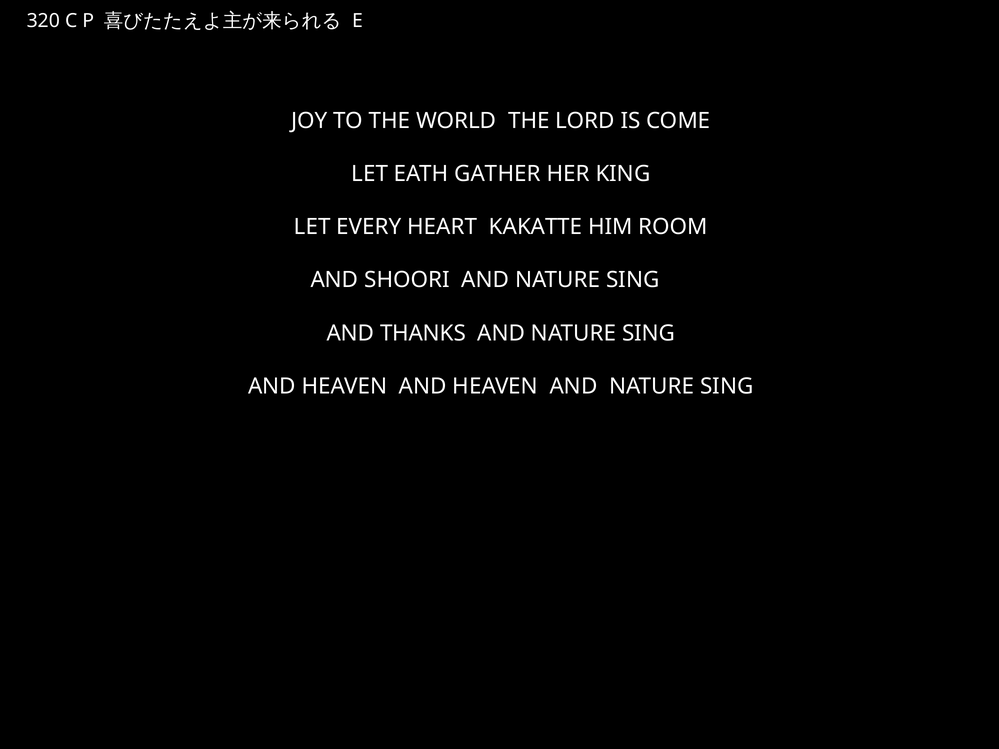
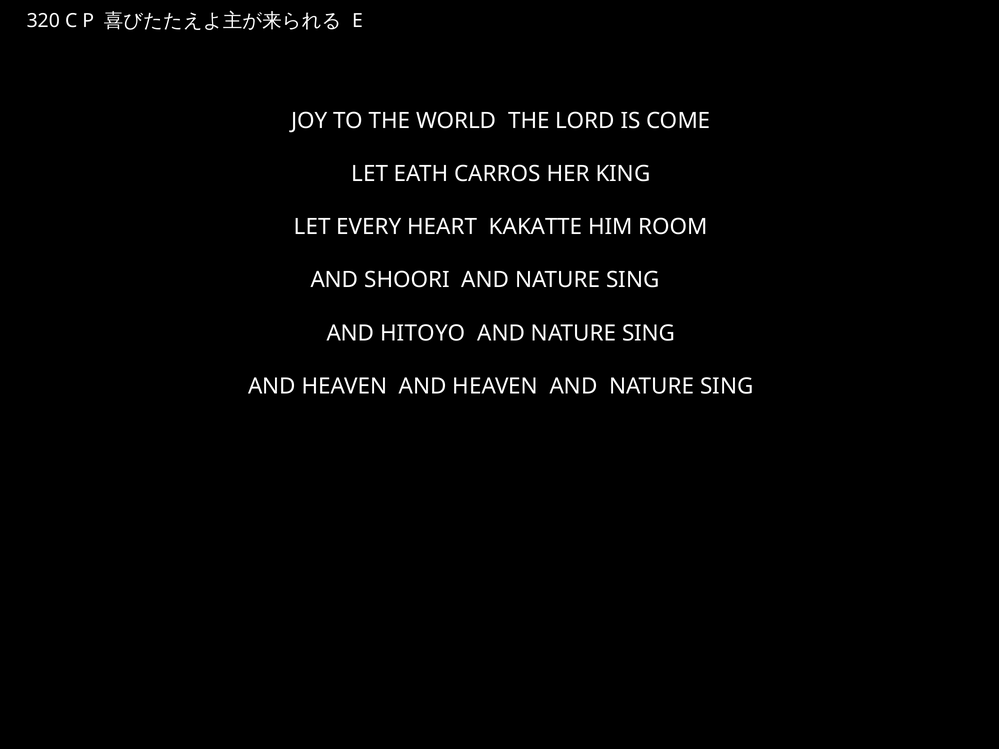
GATHER: GATHER -> CARROS
THANKS: THANKS -> HITOYO
